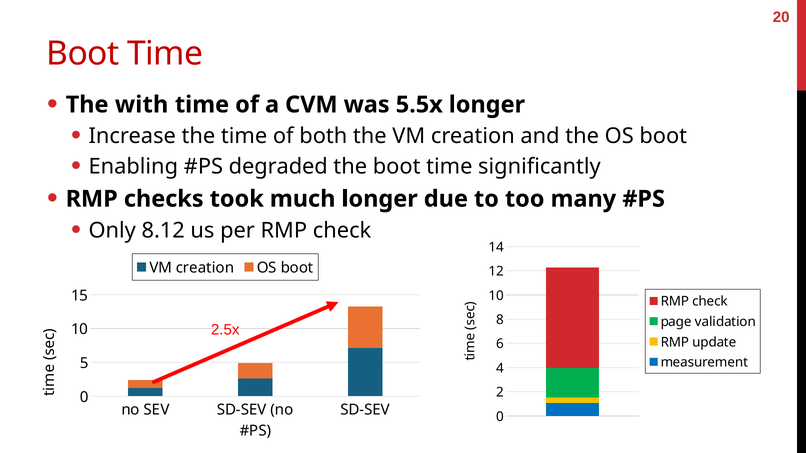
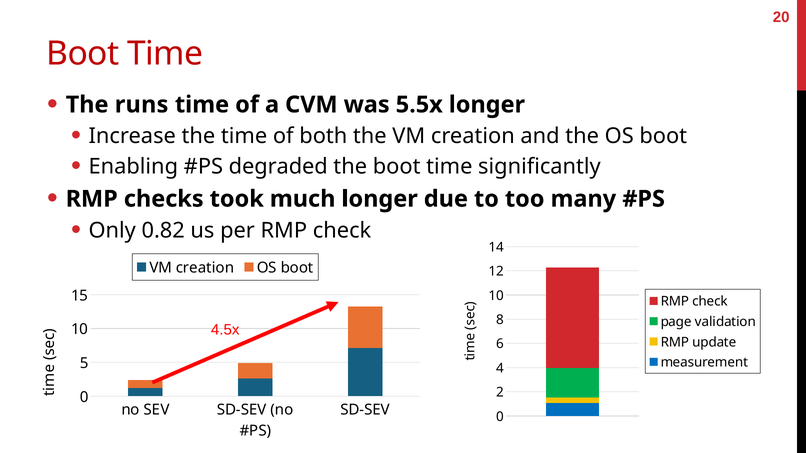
with: with -> runs
8.12: 8.12 -> 0.82
2.5x: 2.5x -> 4.5x
